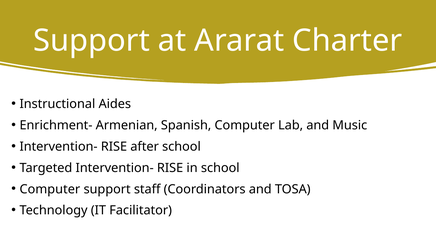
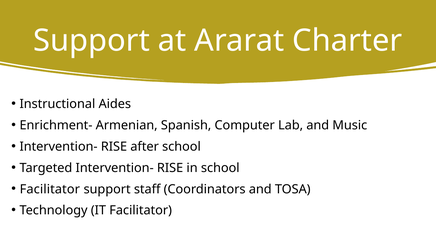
Computer at (50, 189): Computer -> Facilitator
